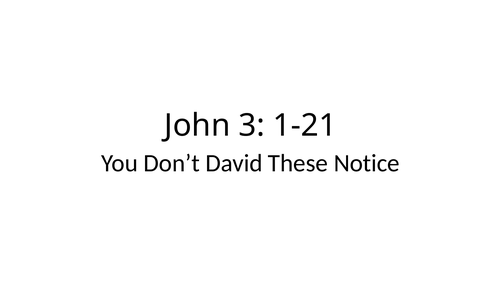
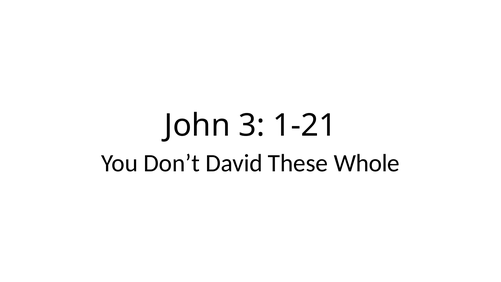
Notice: Notice -> Whole
